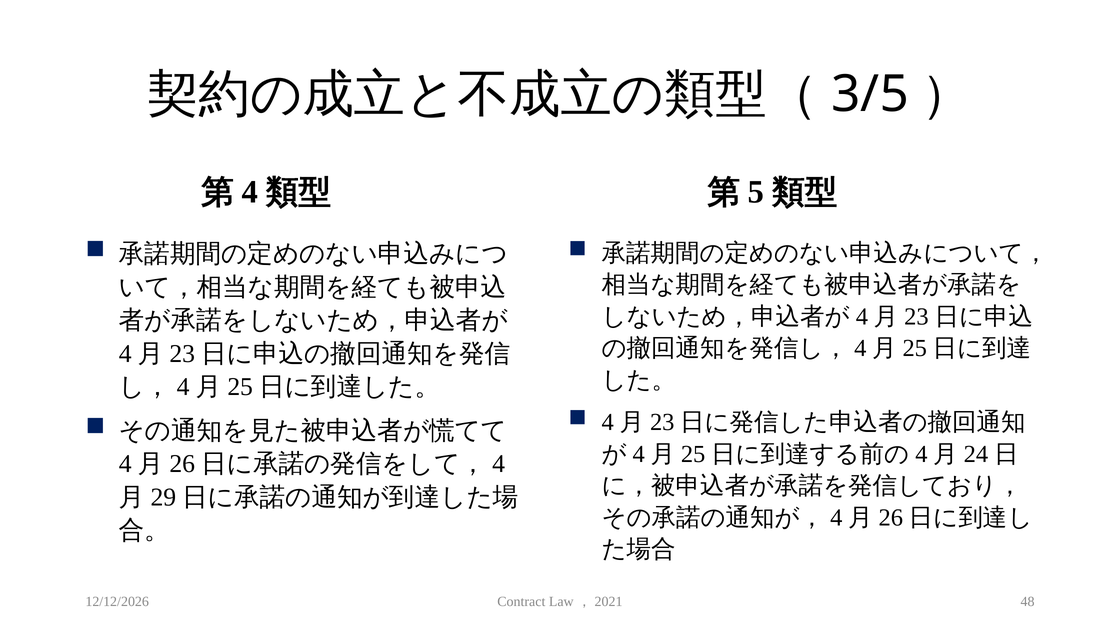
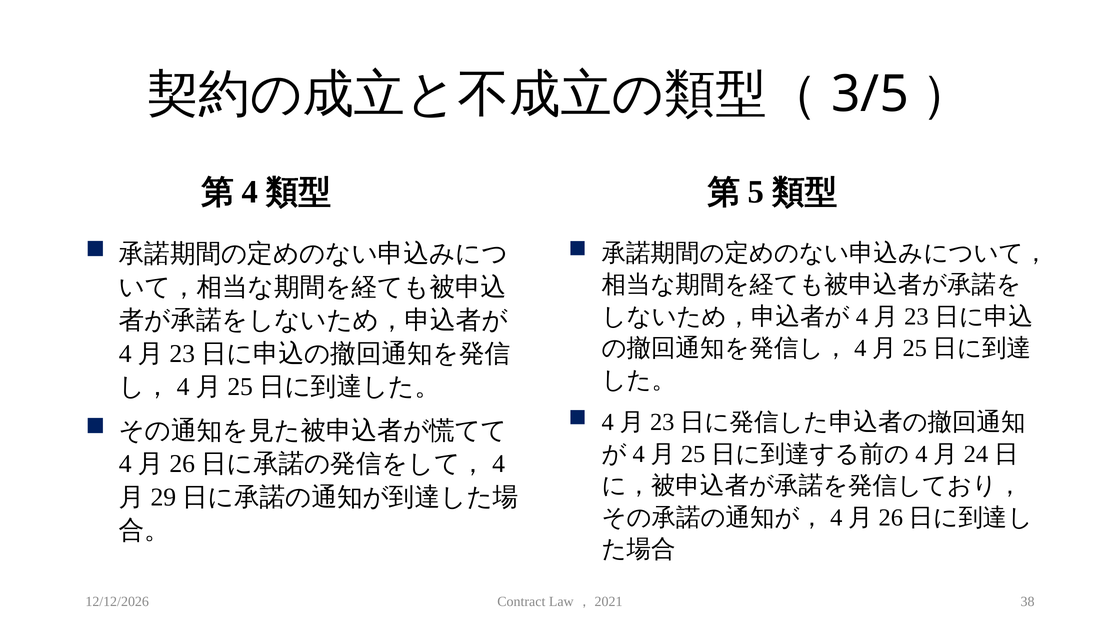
48: 48 -> 38
